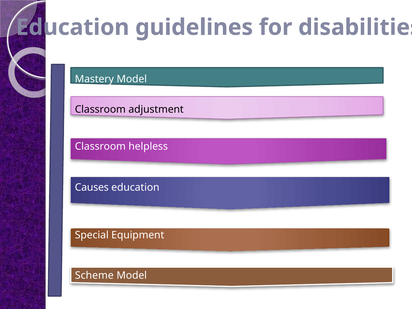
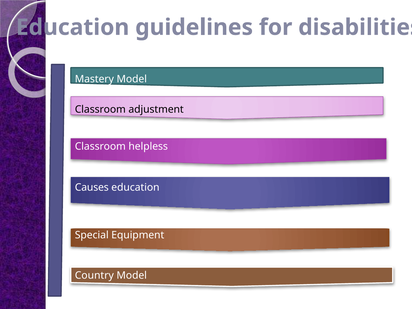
Scheme: Scheme -> Country
